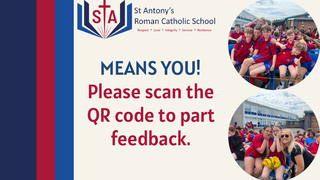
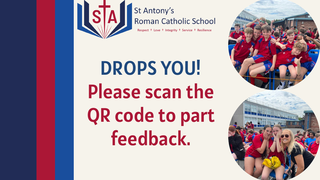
MEANS: MEANS -> DROPS
